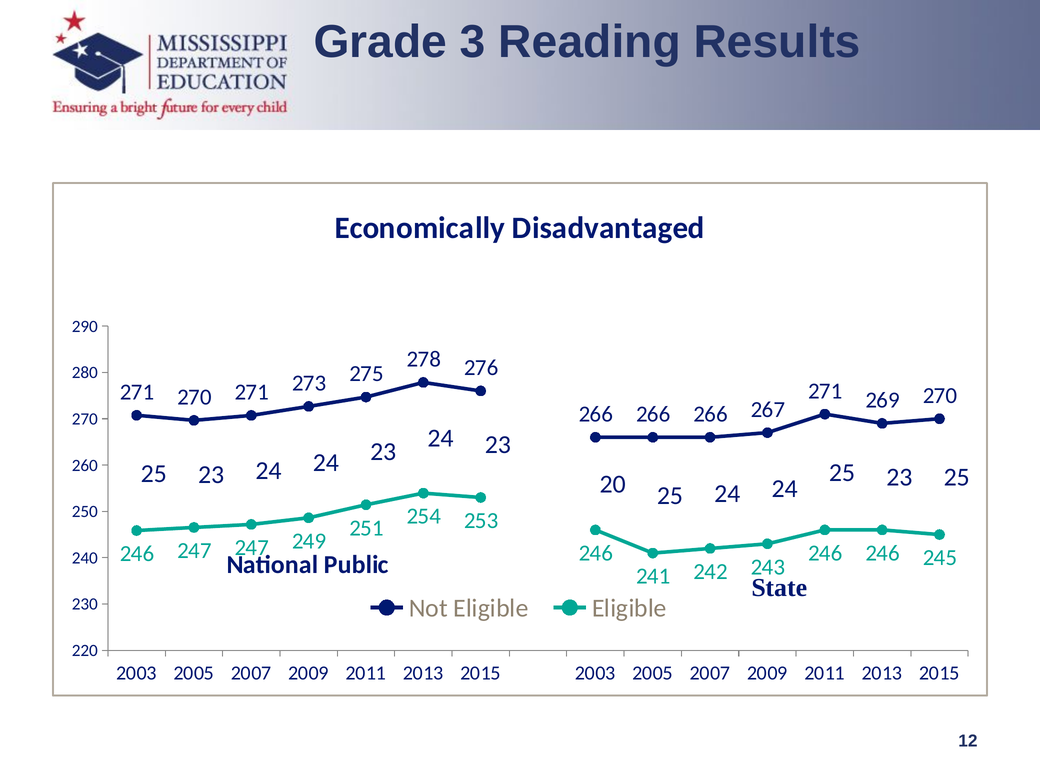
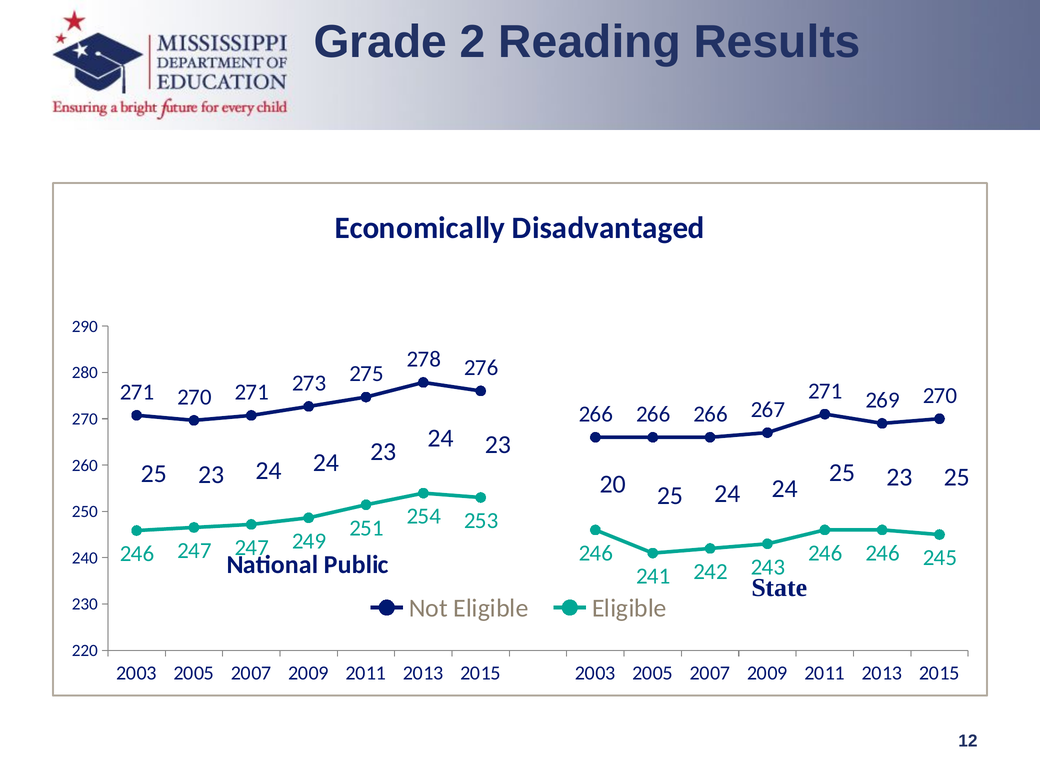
3: 3 -> 2
